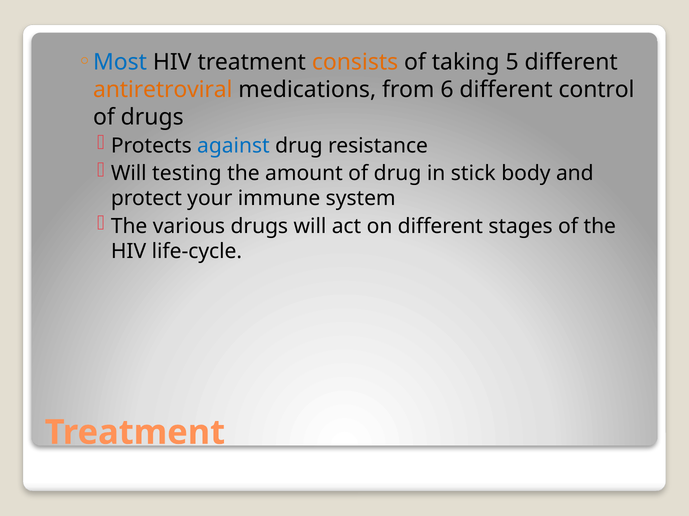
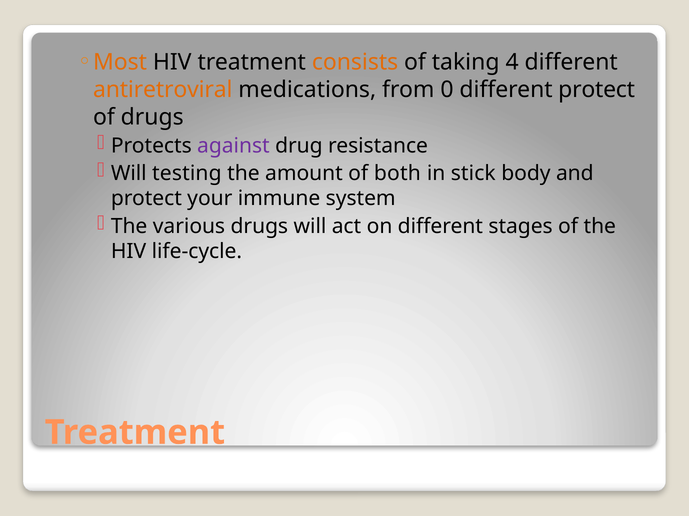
Most colour: blue -> orange
5: 5 -> 4
6: 6 -> 0
different control: control -> protect
against colour: blue -> purple
of drug: drug -> both
